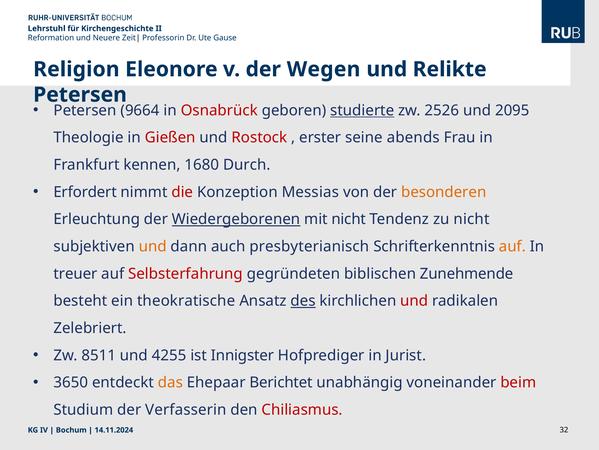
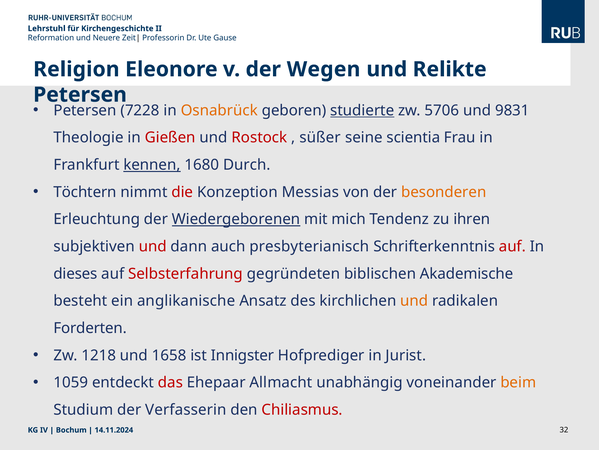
9664: 9664 -> 7228
Osnabrück colour: red -> orange
2526: 2526 -> 5706
2095: 2095 -> 9831
erster: erster -> süßer
abends: abends -> scientia
kennen underline: none -> present
Erfordert: Erfordert -> Töchtern
mit nicht: nicht -> mich
zu nicht: nicht -> ihren
und at (153, 246) colour: orange -> red
auf at (512, 246) colour: orange -> red
treuer: treuer -> dieses
Zunehmende: Zunehmende -> Akademische
theokratische: theokratische -> anglikanische
des underline: present -> none
und at (414, 300) colour: red -> orange
Zelebriert: Zelebriert -> Forderten
8511: 8511 -> 1218
4255: 4255 -> 1658
3650: 3650 -> 1059
das colour: orange -> red
Berichtet: Berichtet -> Allmacht
beim colour: red -> orange
